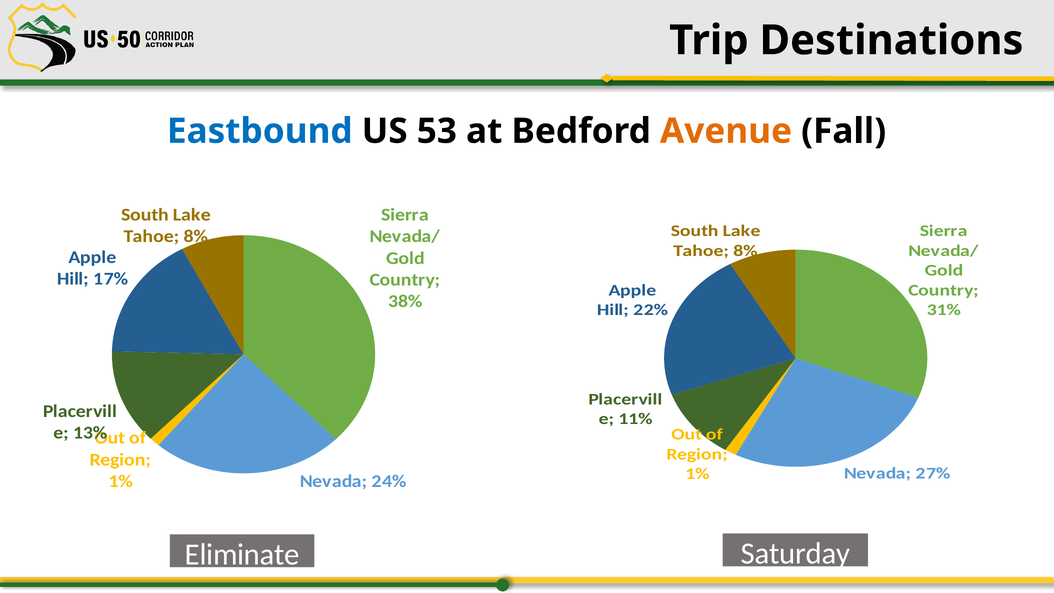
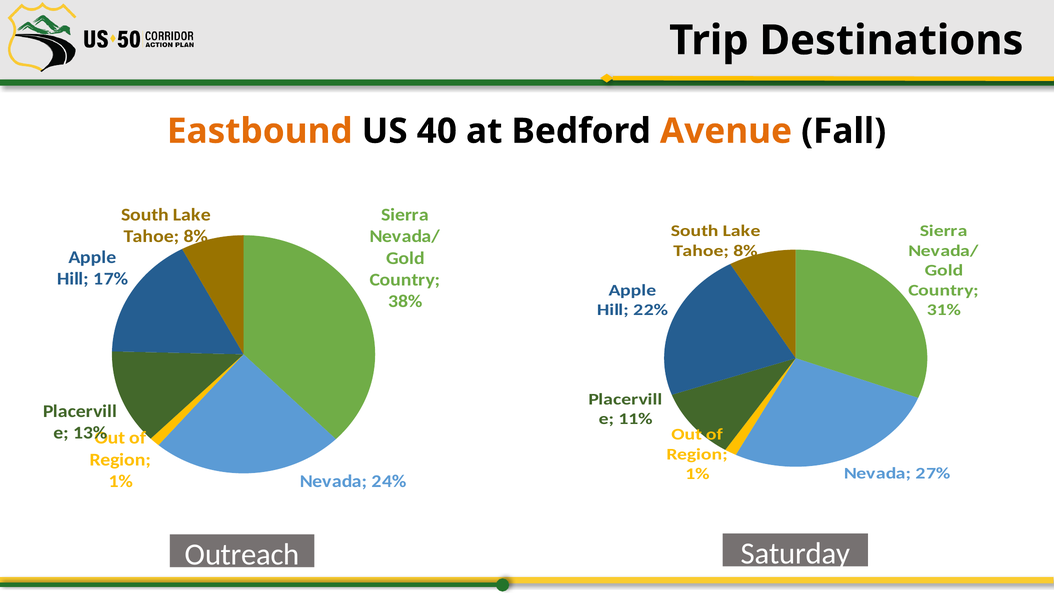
Eastbound colour: blue -> orange
53: 53 -> 40
Eliminate: Eliminate -> Outreach
